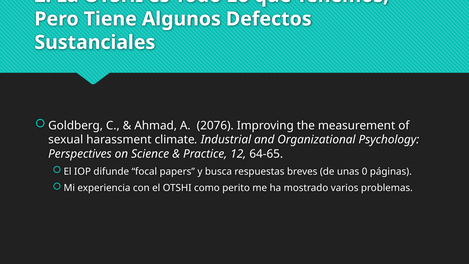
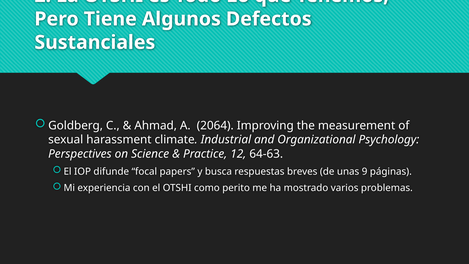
2076: 2076 -> 2064
64-65: 64-65 -> 64-63
0: 0 -> 9
